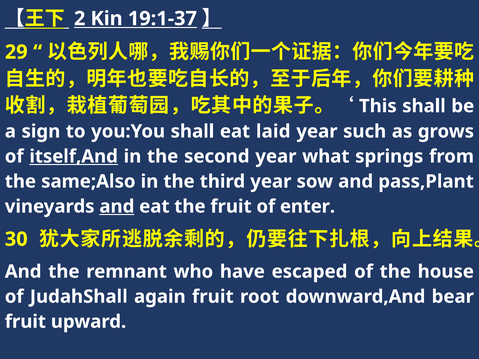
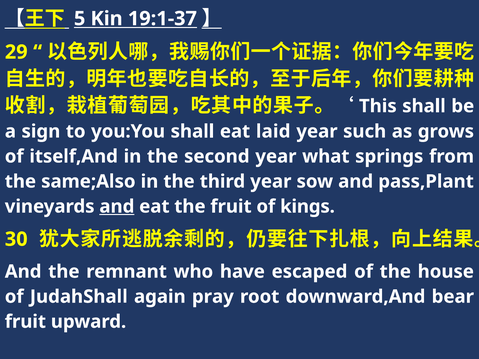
2: 2 -> 5
itself,And underline: present -> none
enter: enter -> kings
again fruit: fruit -> pray
